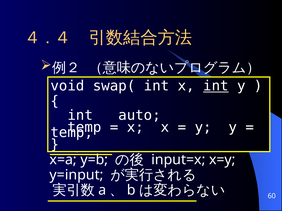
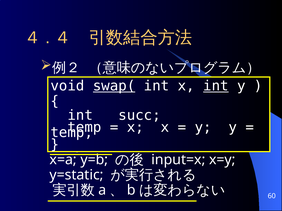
swap( underline: none -> present
auto: auto -> succ
y=input: y=input -> y=static
